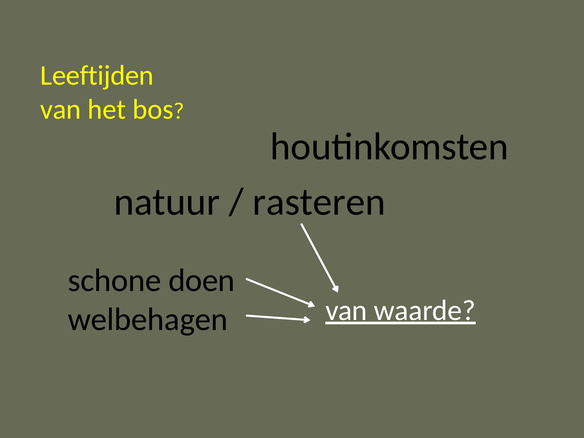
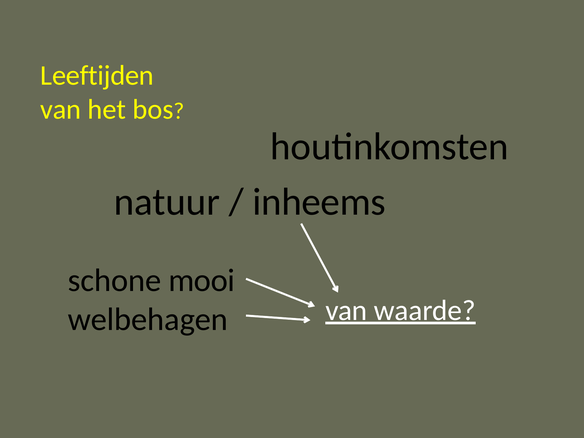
rasteren: rasteren -> inheems
doen: doen -> mooi
